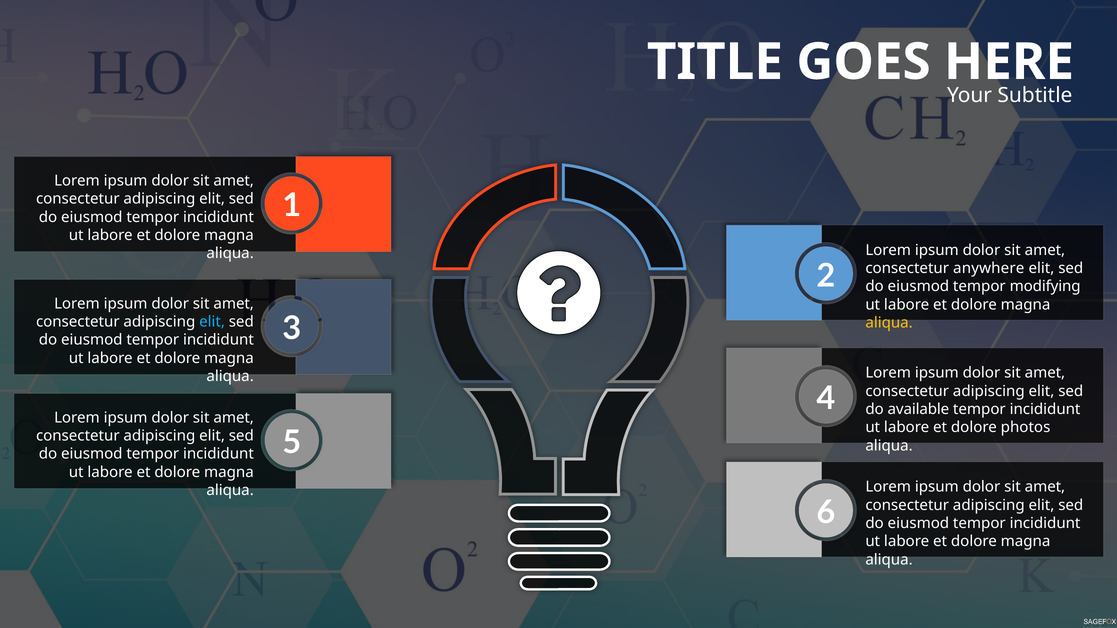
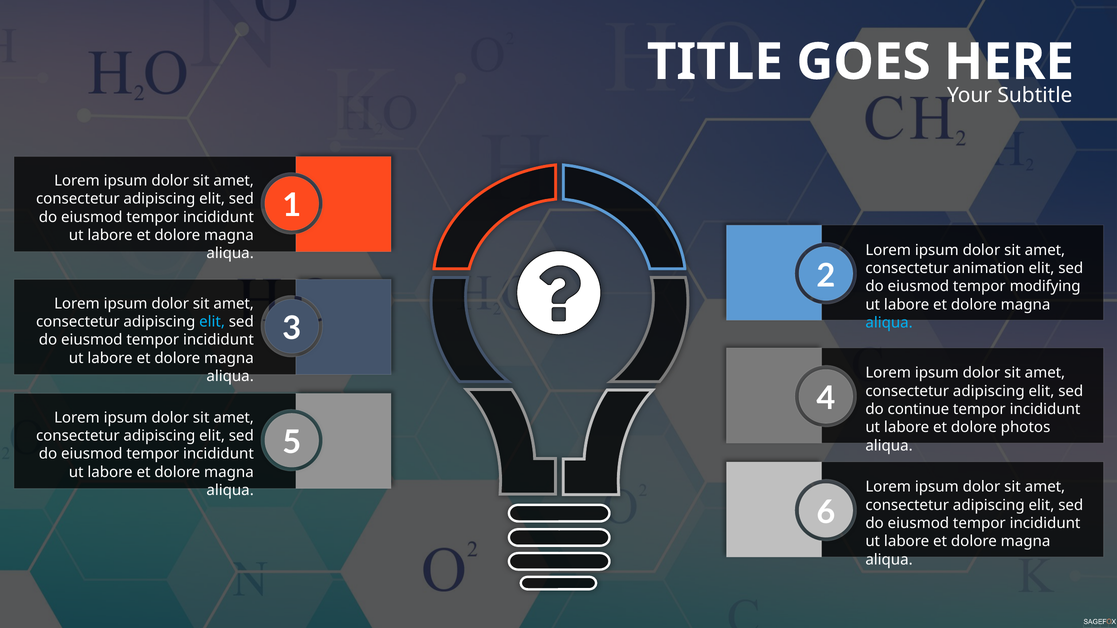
anywhere: anywhere -> animation
aliqua at (889, 323) colour: yellow -> light blue
available: available -> continue
